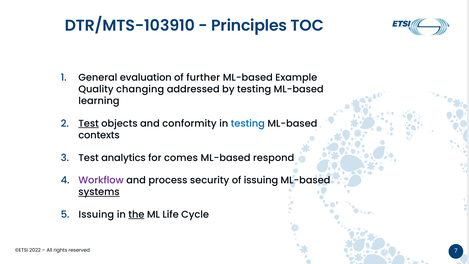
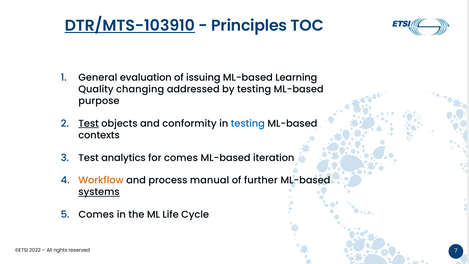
DTR/MTS-103910 underline: none -> present
further: further -> issuing
Example: Example -> Learning
learning: learning -> purpose
respond: respond -> iteration
Workflow colour: purple -> orange
security: security -> manual
of issuing: issuing -> further
Issuing at (96, 214): Issuing -> Comes
the underline: present -> none
